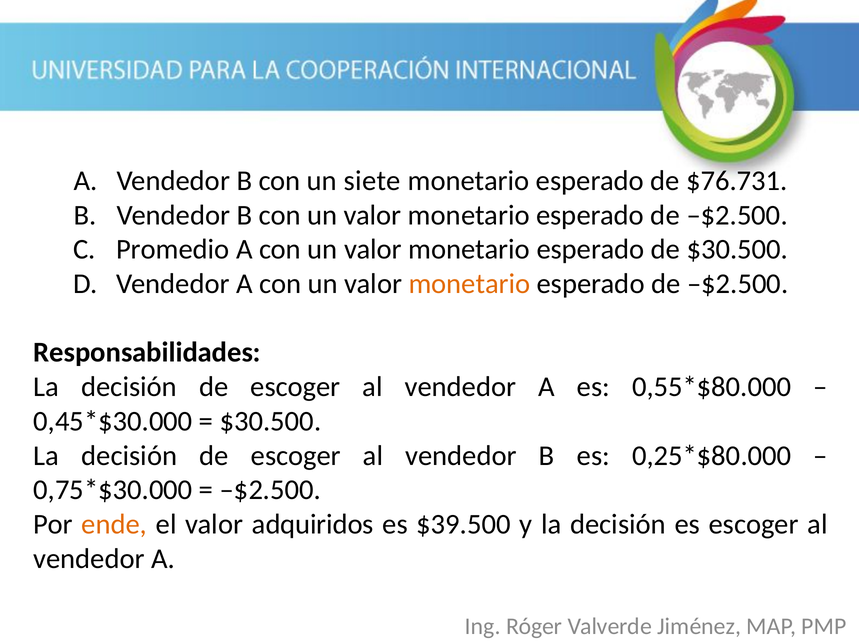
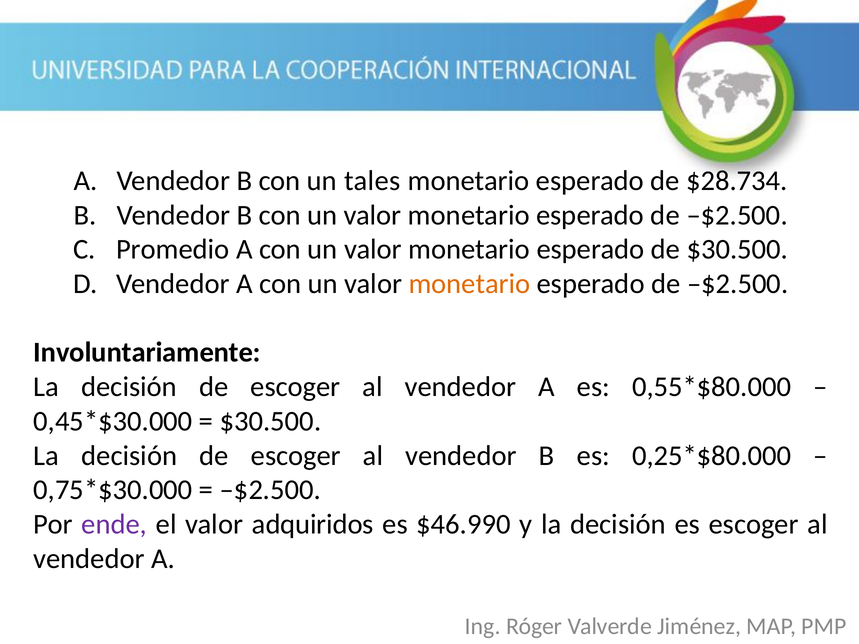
siete: siete -> tales
$76.731: $76.731 -> $28.734
Responsabilidades: Responsabilidades -> Involuntariamente
ende colour: orange -> purple
$39.500: $39.500 -> $46.990
